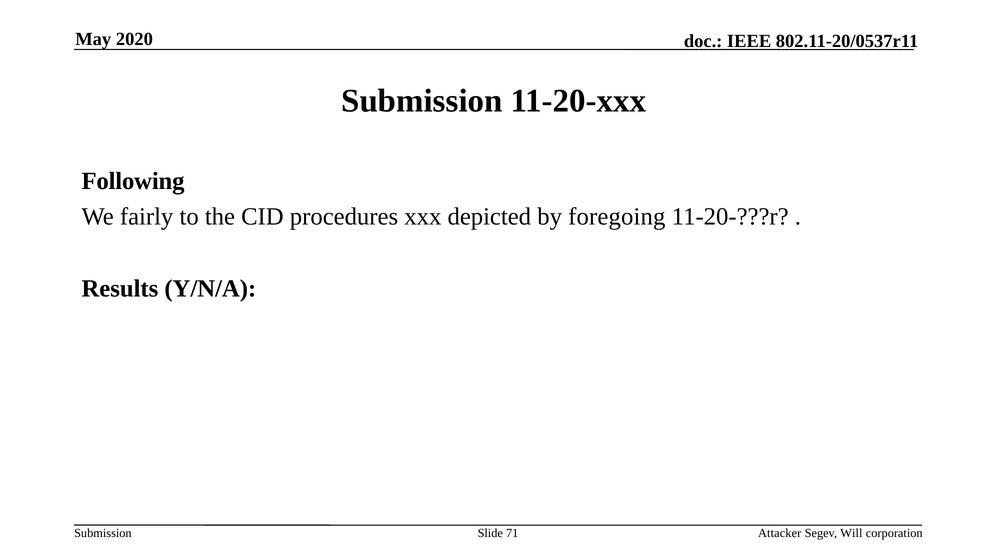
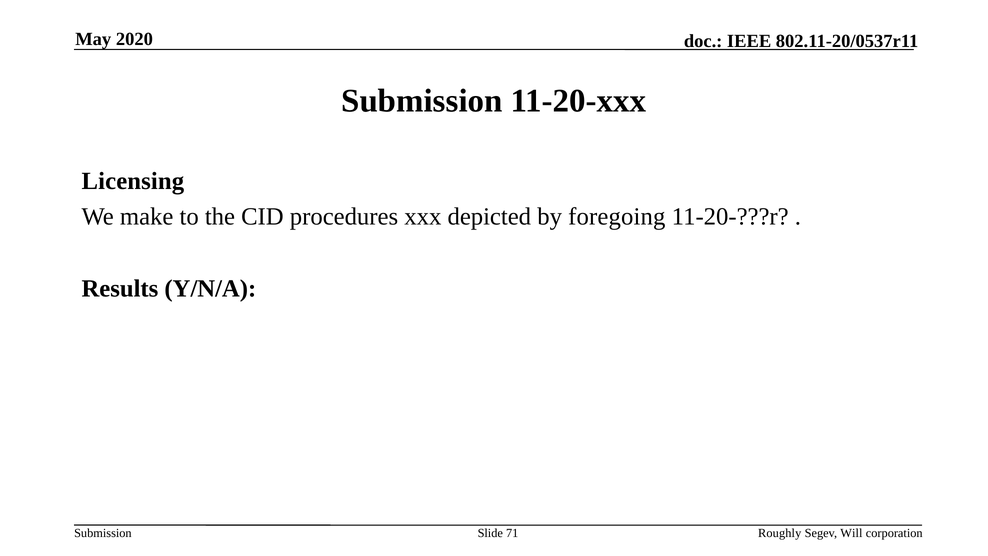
Following: Following -> Licensing
fairly: fairly -> make
Attacker: Attacker -> Roughly
